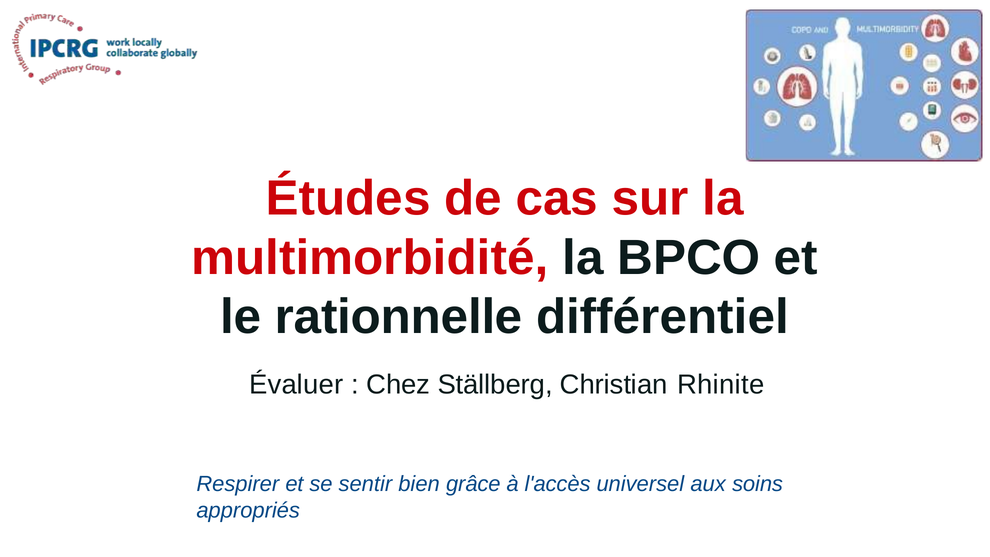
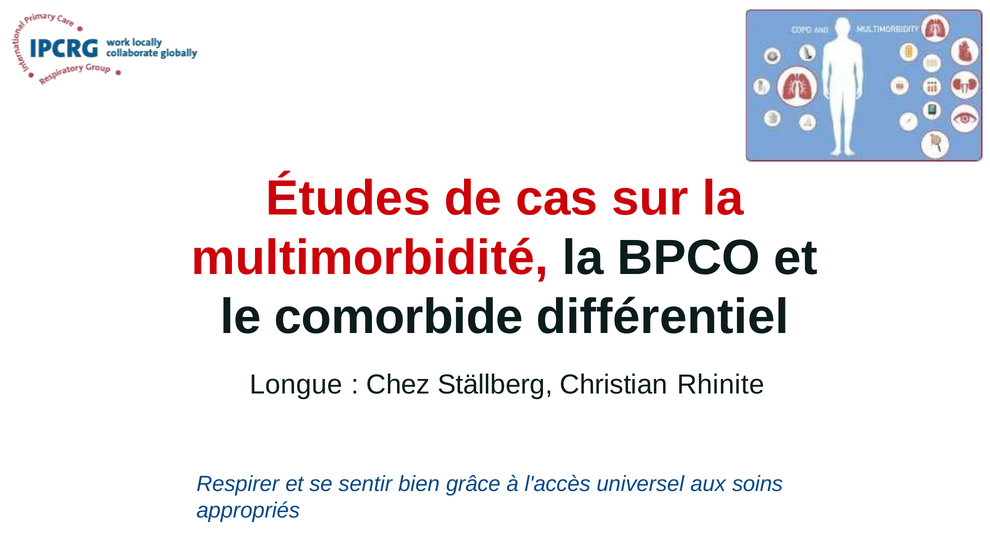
rationnelle: rationnelle -> comorbide
Évaluer: Évaluer -> Longue
